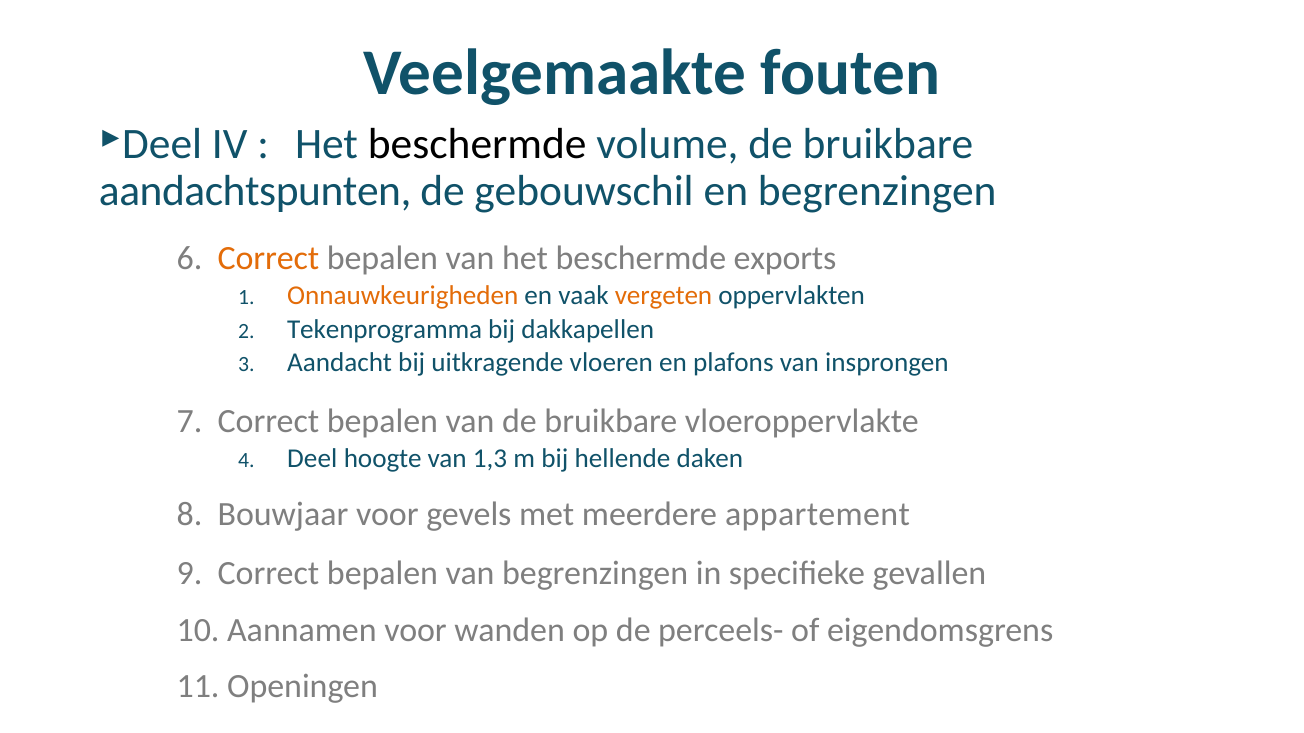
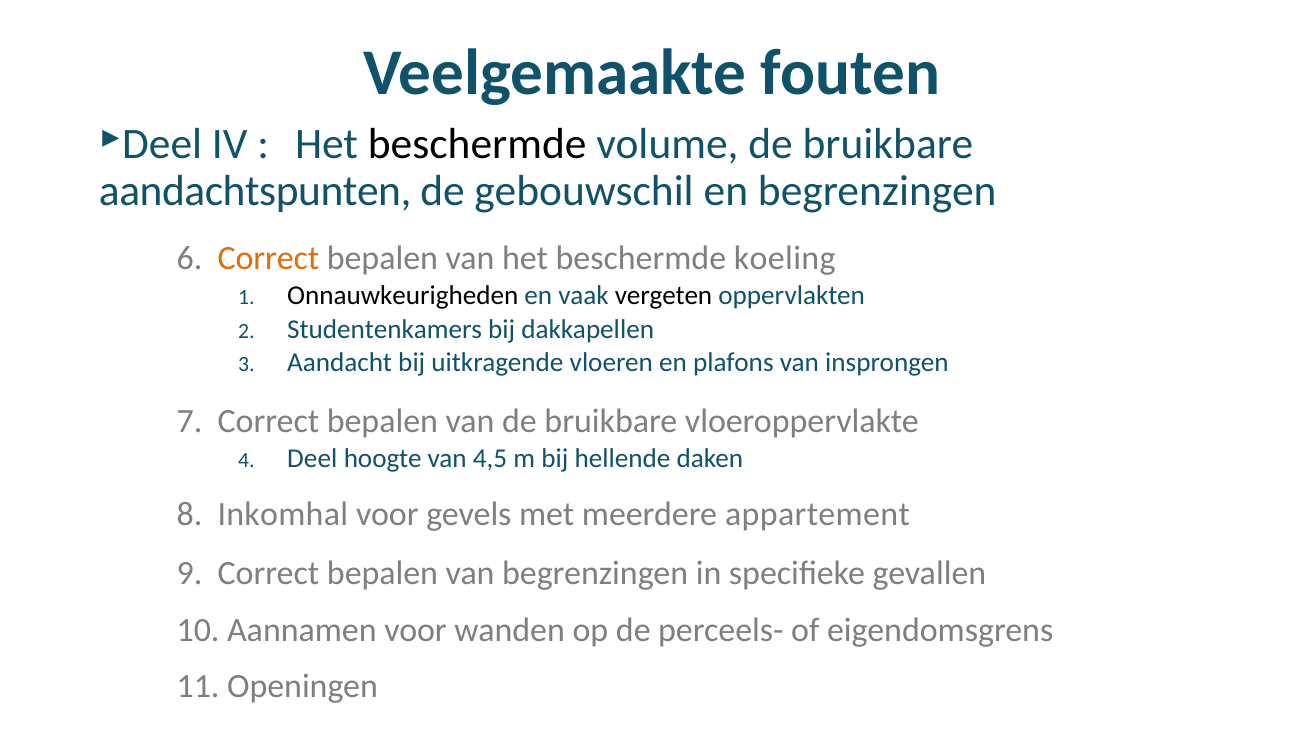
exports: exports -> koeling
Onnauwkeurigheden colour: orange -> black
vergeten colour: orange -> black
Tekenprogramma: Tekenprogramma -> Studentenkamers
1,3: 1,3 -> 4,5
Bouwjaar: Bouwjaar -> Inkomhal
